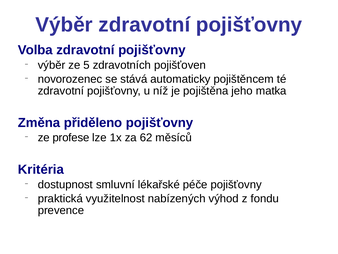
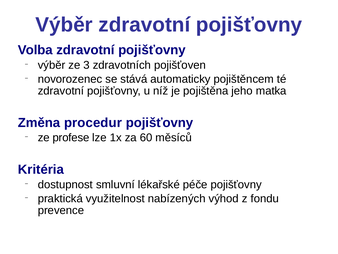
5: 5 -> 3
přiděleno: přiděleno -> procedur
62: 62 -> 60
